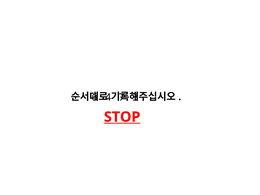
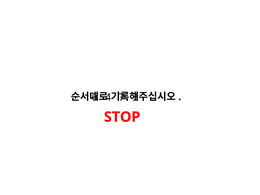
STOP underline: present -> none
